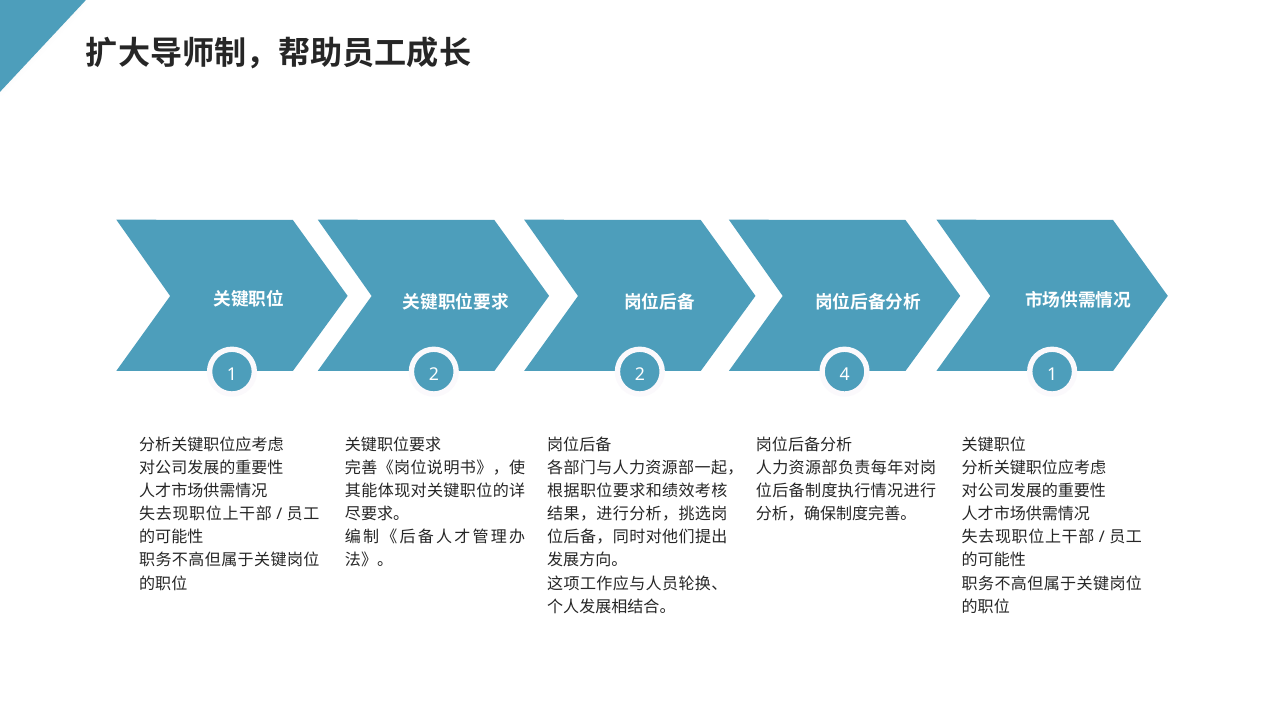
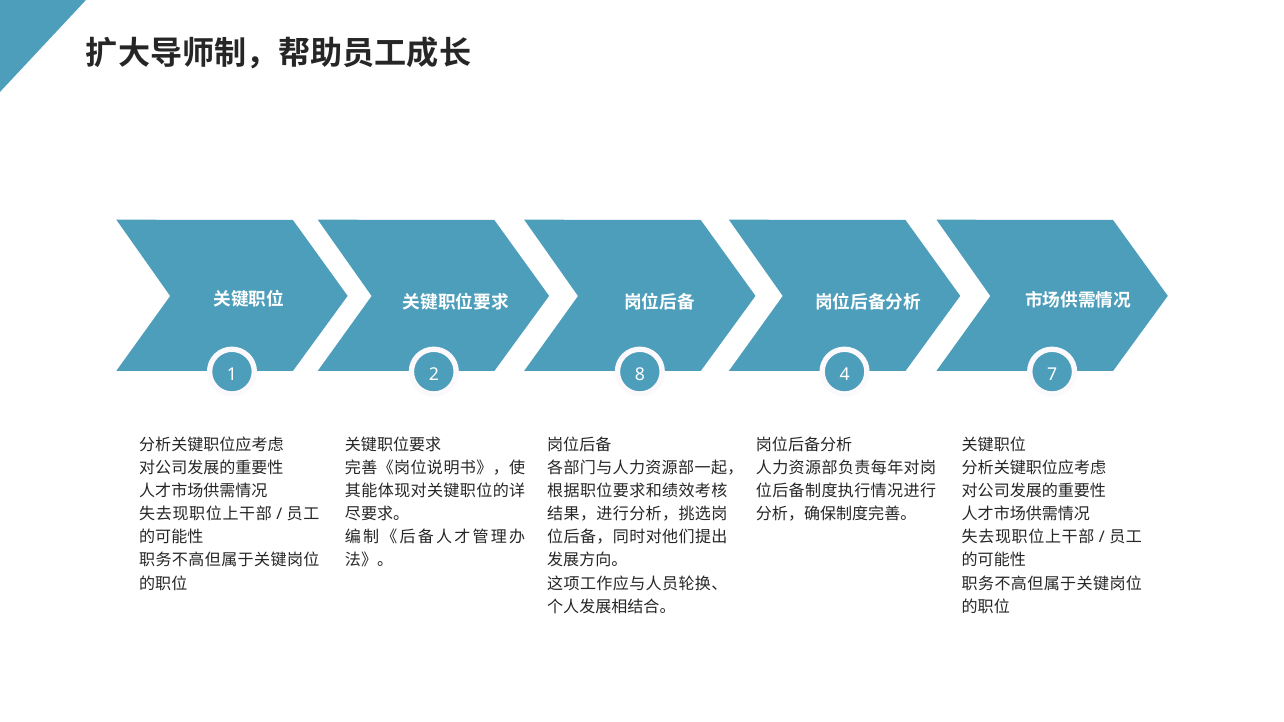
2 2: 2 -> 8
4 1: 1 -> 7
